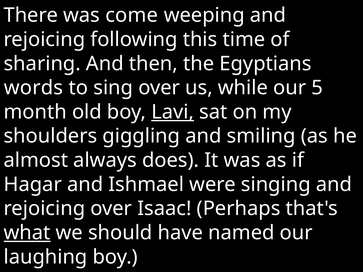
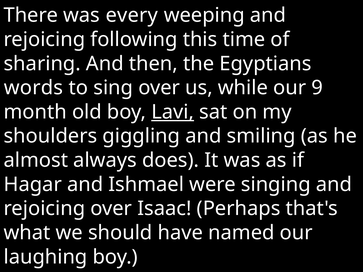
come: come -> every
5: 5 -> 9
what underline: present -> none
